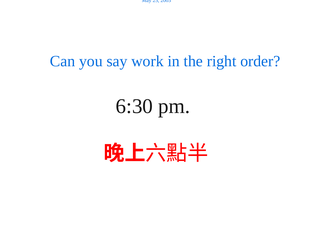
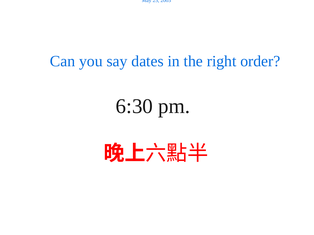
work: work -> dates
